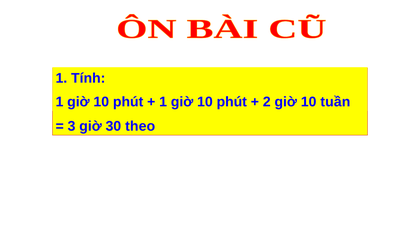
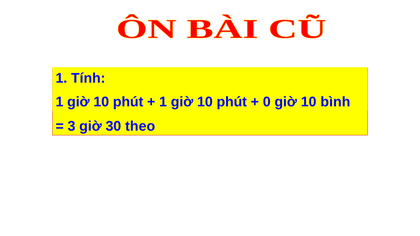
2 at (267, 102): 2 -> 0
tuần: tuần -> bình
